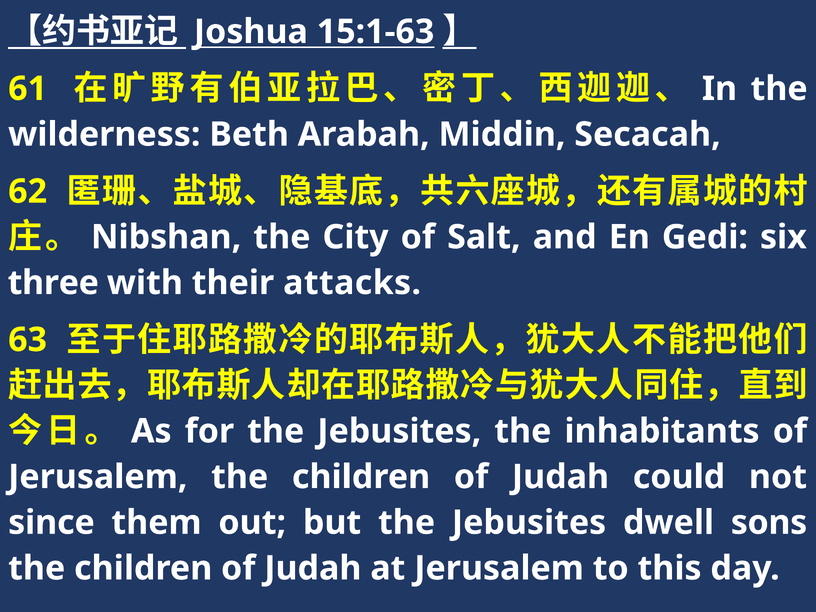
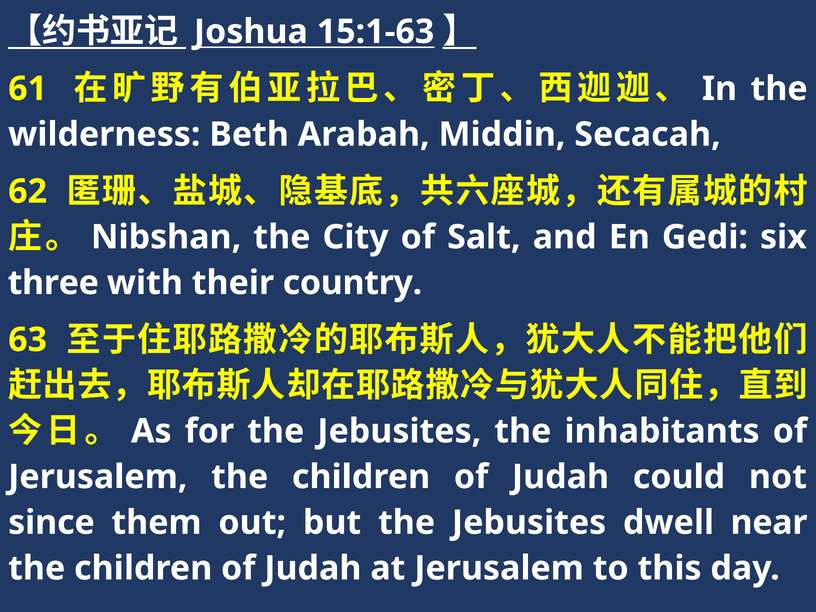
attacks: attacks -> country
sons: sons -> near
